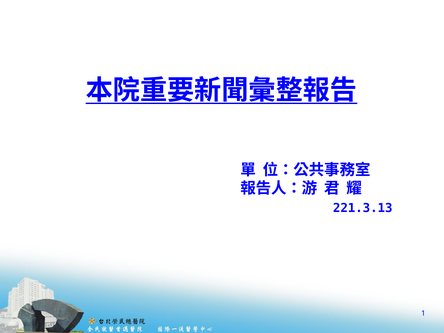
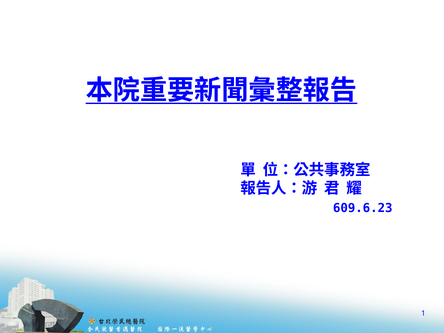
221.3.13: 221.3.13 -> 609.6.23
